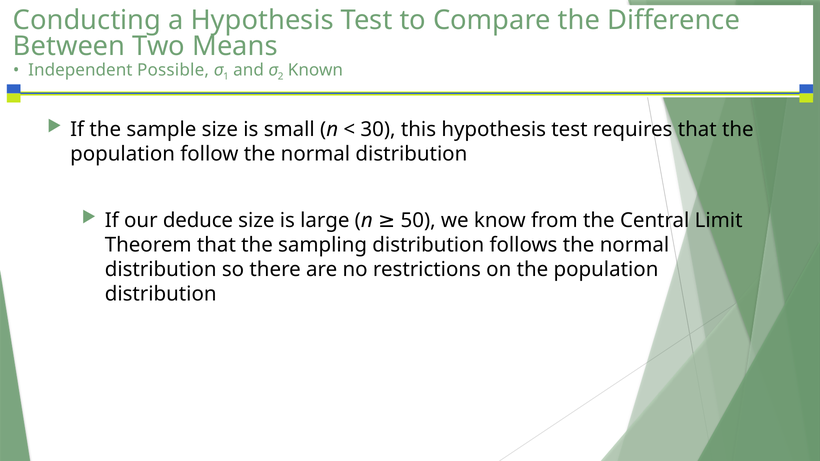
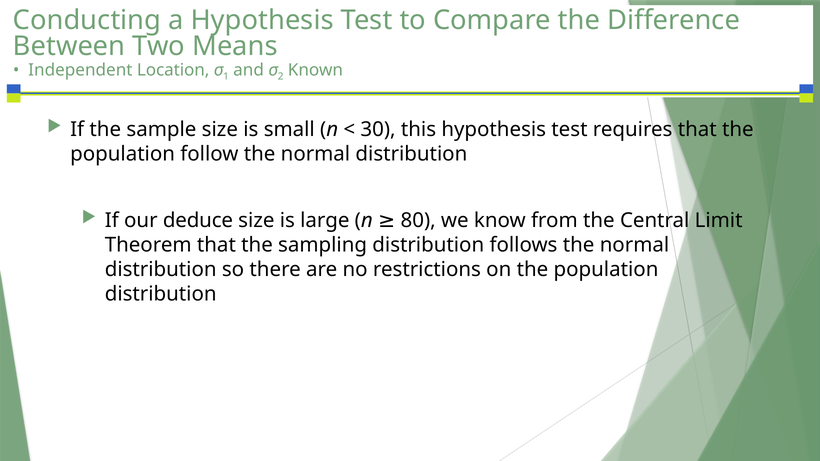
Possible: Possible -> Location
50: 50 -> 80
